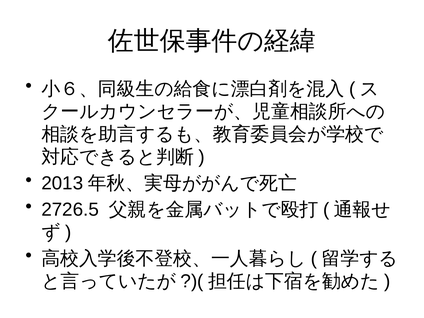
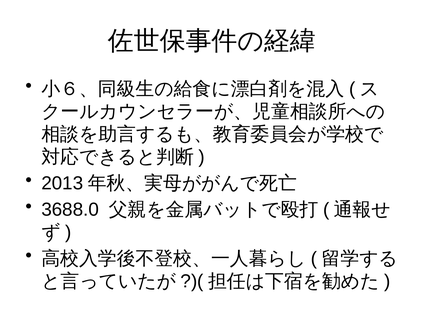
2726.5: 2726.5 -> 3688.0
